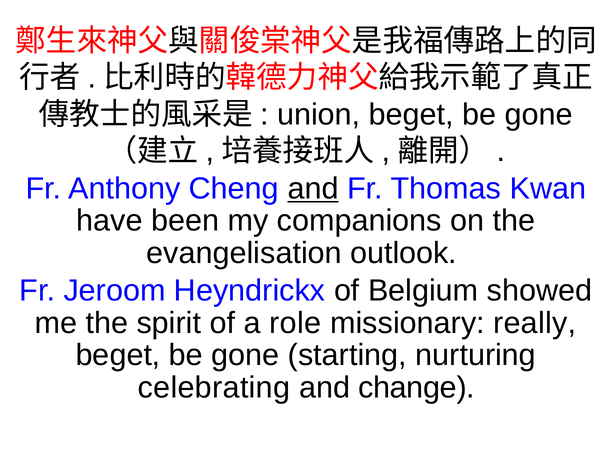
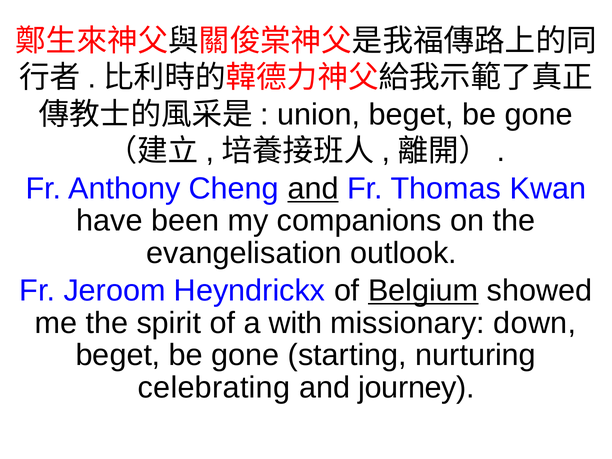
Belgium underline: none -> present
role: role -> with
really: really -> down
change: change -> journey
